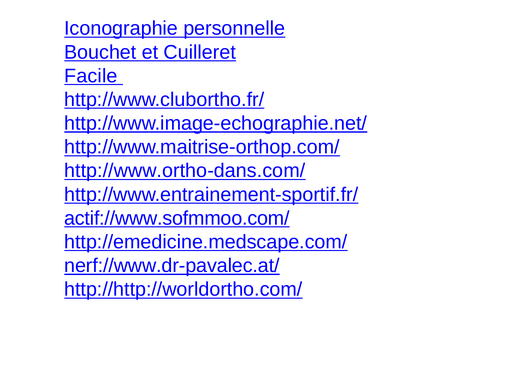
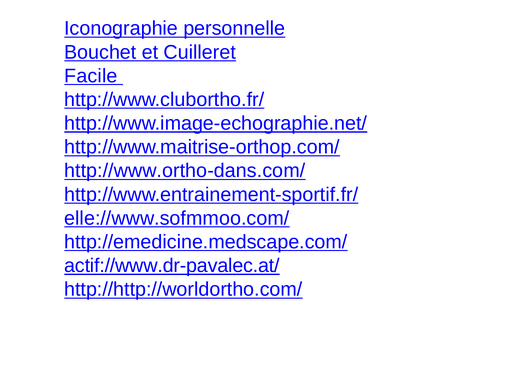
actif://www.sofmmoo.com/: actif://www.sofmmoo.com/ -> elle://www.sofmmoo.com/
nerf://www.dr-pavalec.at/: nerf://www.dr-pavalec.at/ -> actif://www.dr-pavalec.at/
